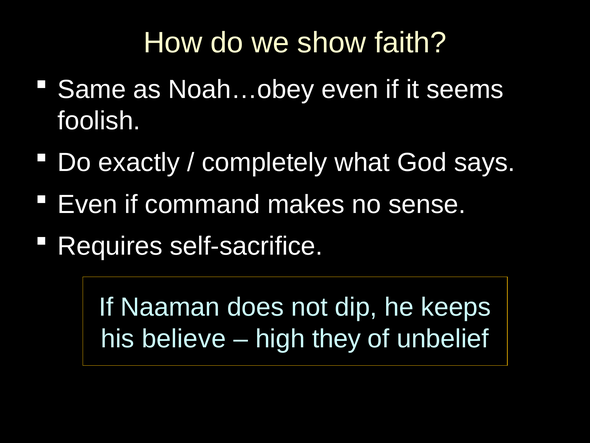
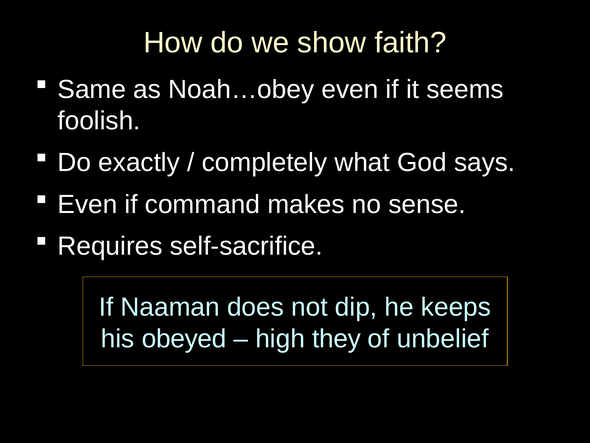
believe: believe -> obeyed
